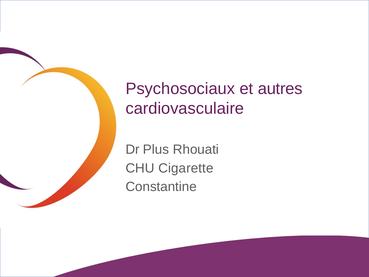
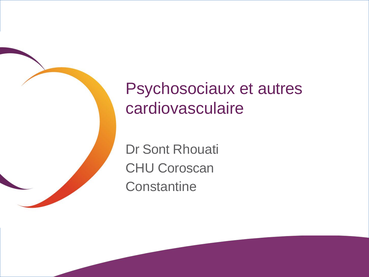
Plus: Plus -> Sont
Cigarette: Cigarette -> Coroscan
